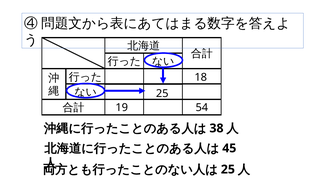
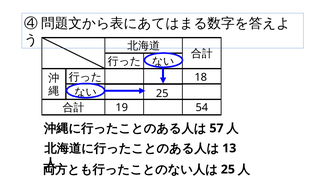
38: 38 -> 57
45: 45 -> 13
